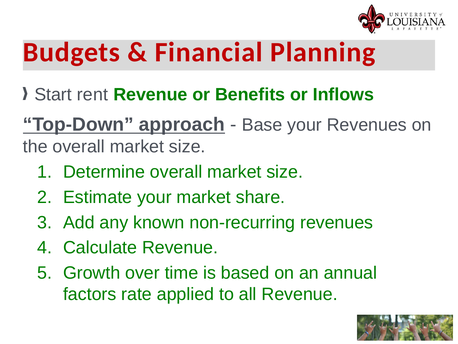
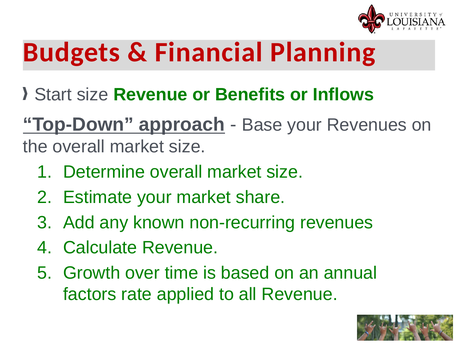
Start rent: rent -> size
